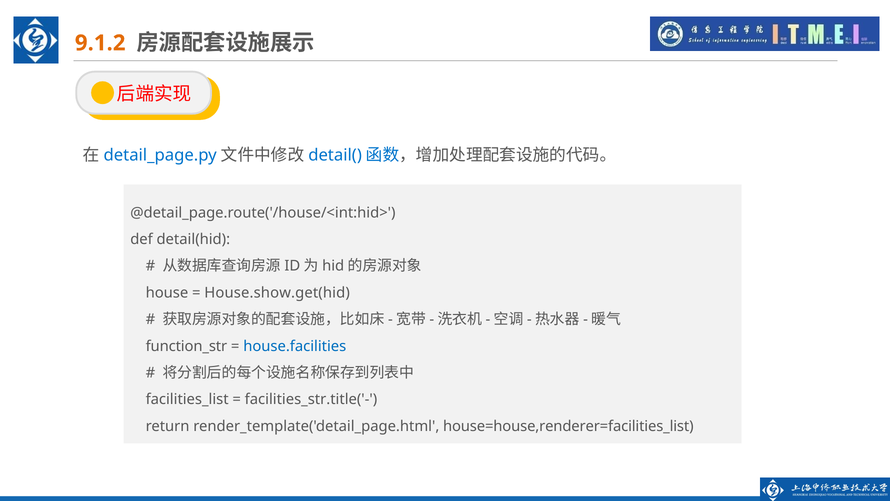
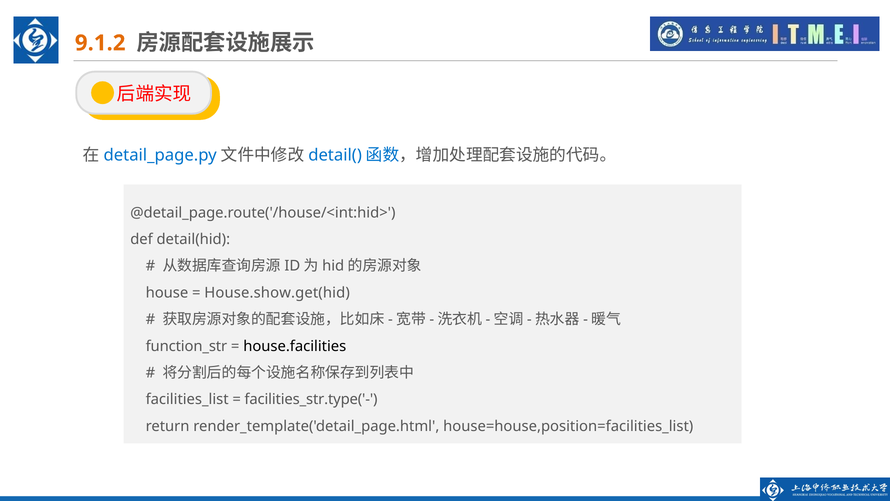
house.facilities colour: blue -> black
facilities_str.title('-: facilities_str.title('- -> facilities_str.type('-
house=house,renderer=facilities_list: house=house,renderer=facilities_list -> house=house,position=facilities_list
